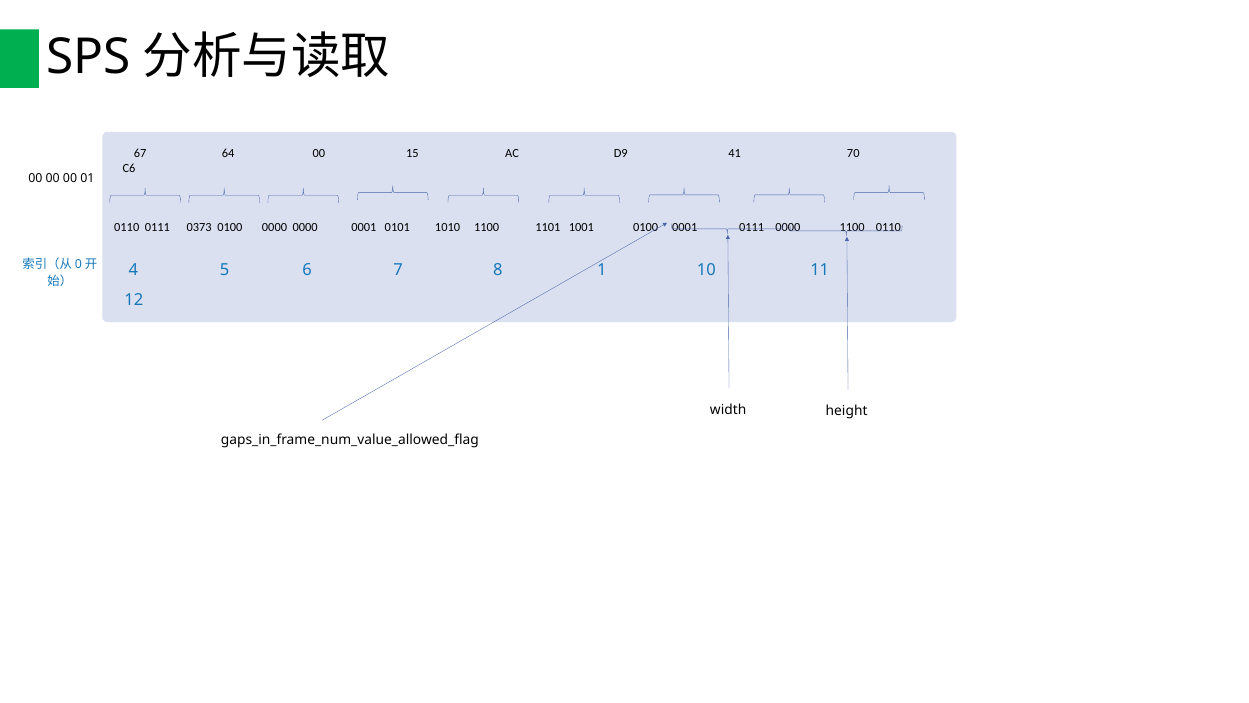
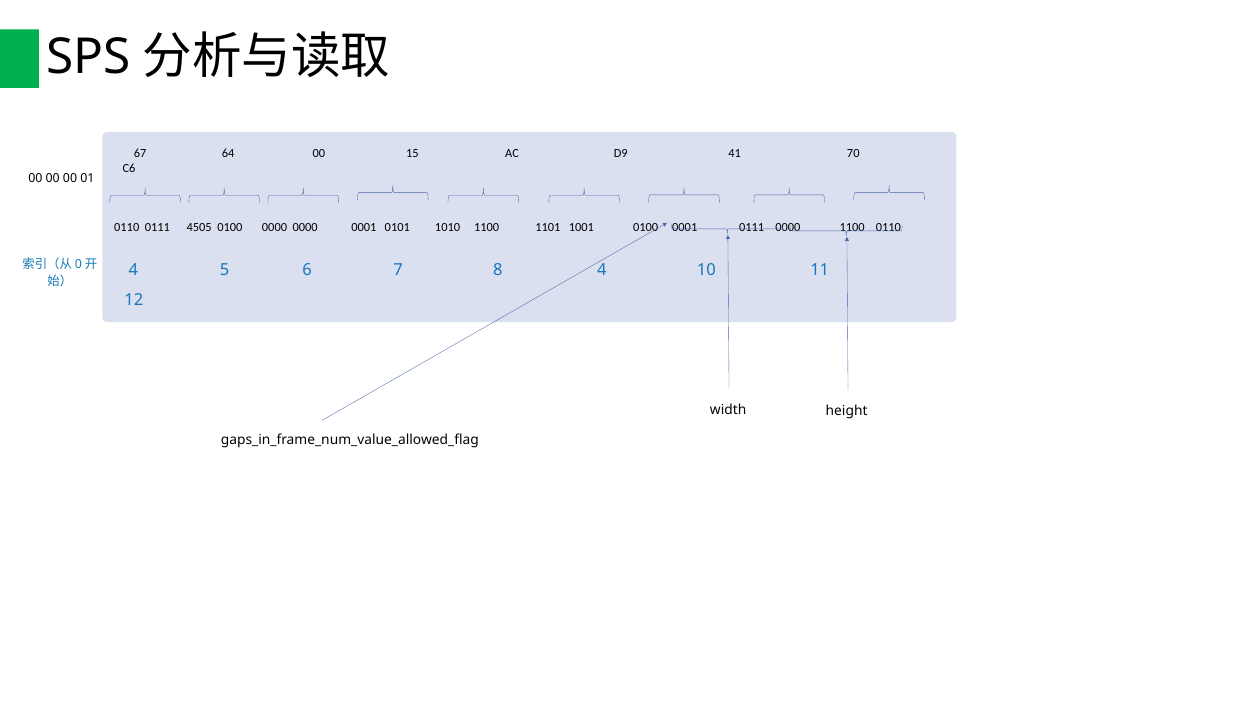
0373: 0373 -> 4505
8 1: 1 -> 4
